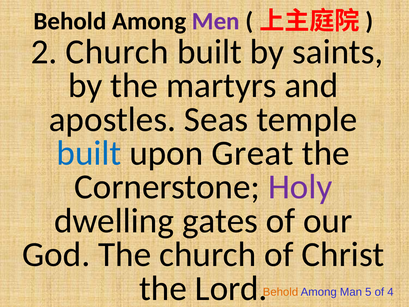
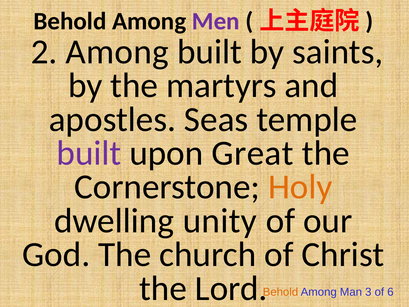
2 Church: Church -> Among
built at (89, 153) colour: blue -> purple
Holy colour: purple -> orange
gates: gates -> unity
5: 5 -> 3
4: 4 -> 6
